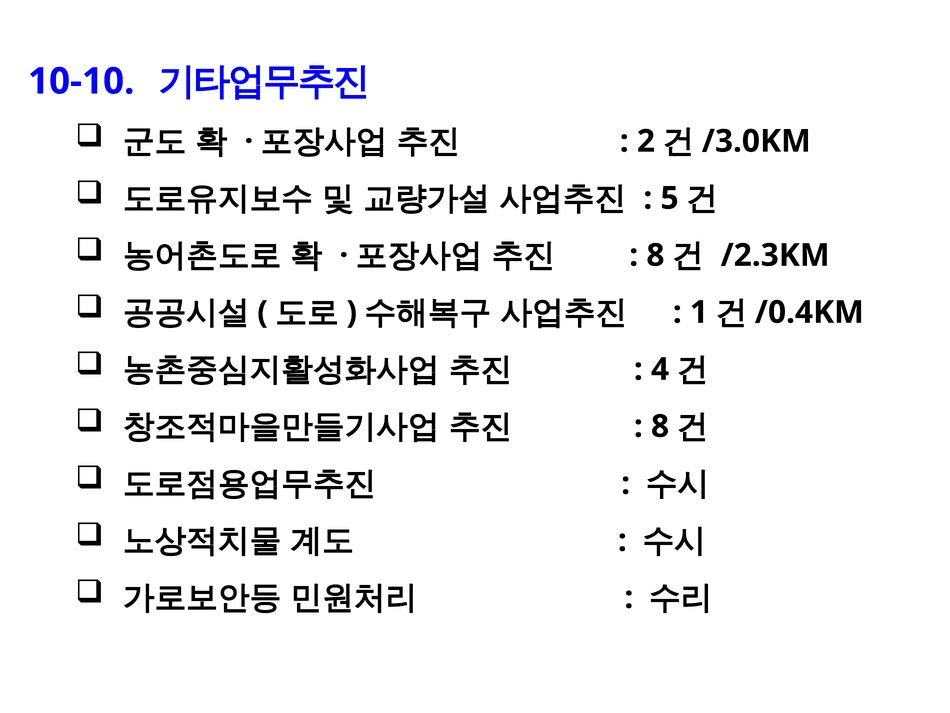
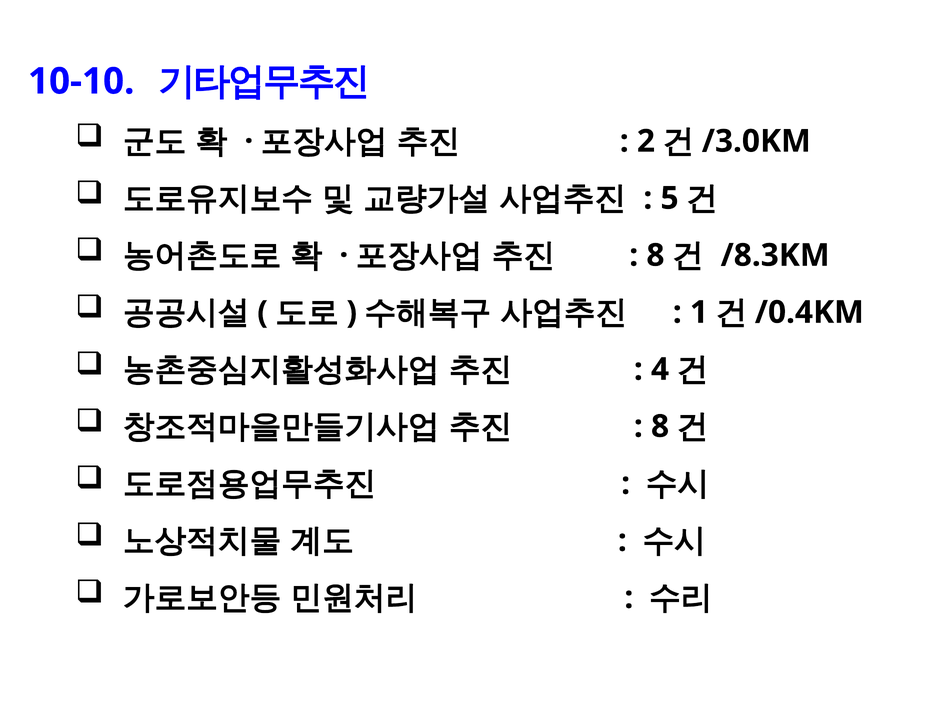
/2.3KM: /2.3KM -> /8.3KM
